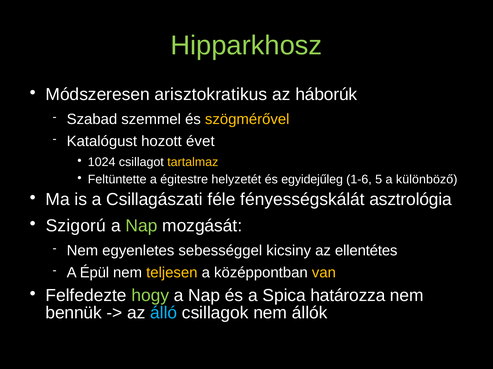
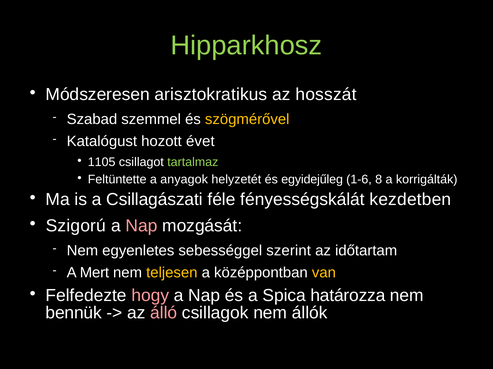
háborúk: háborúk -> hosszát
1024: 1024 -> 1105
tartalmaz colour: yellow -> light green
égitestre: égitestre -> anyagok
5: 5 -> 8
különböző: különböző -> korrigálták
asztrológia: asztrológia -> kezdetben
Nap at (141, 226) colour: light green -> pink
kicsiny: kicsiny -> szerint
ellentétes: ellentétes -> időtartam
Épül: Épül -> Mert
hogy colour: light green -> pink
álló colour: light blue -> pink
